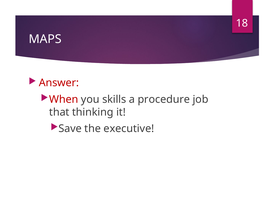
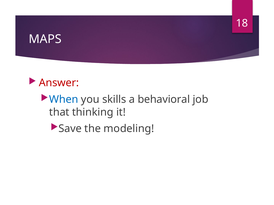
When colour: red -> blue
procedure: procedure -> behavioral
executive: executive -> modeling
